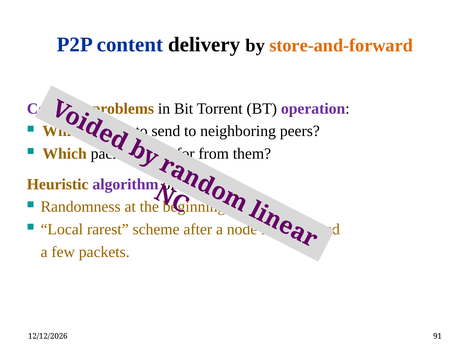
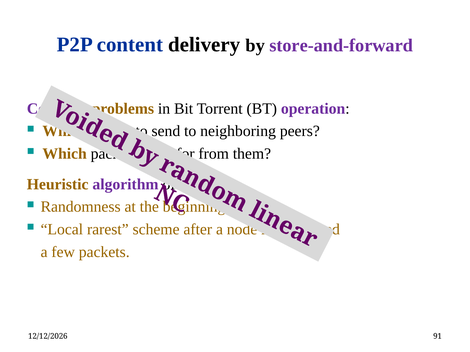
store-and-forward colour: orange -> purple
